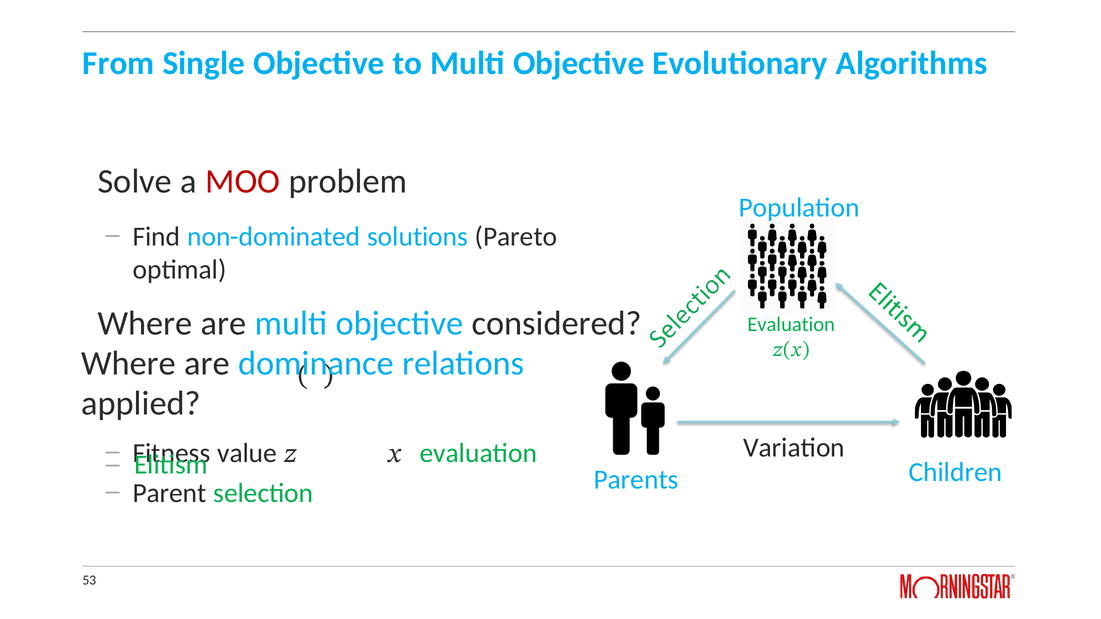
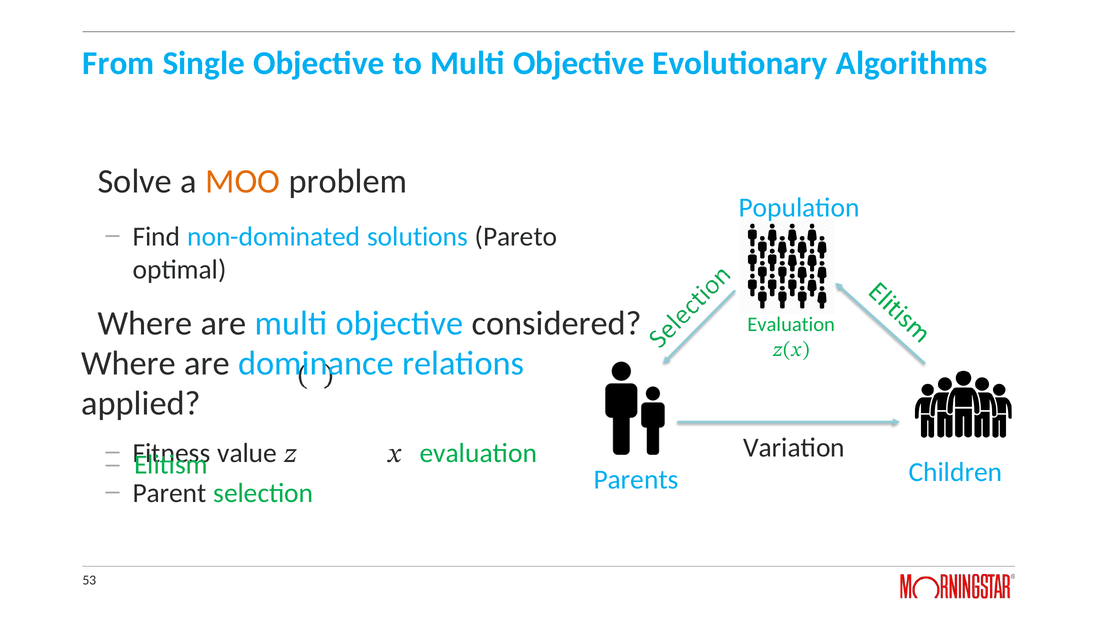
MOO colour: red -> orange
